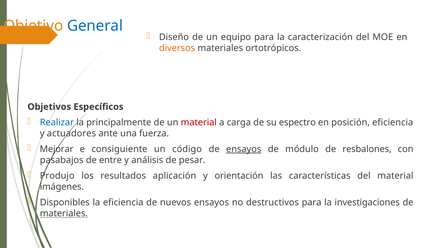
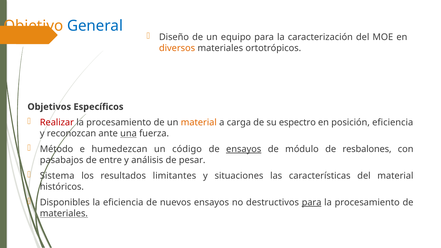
Realizar colour: blue -> red
principalmente at (119, 122): principalmente -> procesamiento
material at (199, 122) colour: red -> orange
actuadores: actuadores -> reconozcan
una underline: none -> present
Mejorar: Mejorar -> Método
consiguiente: consiguiente -> humedezcan
Produjo: Produjo -> Sistema
aplicación: aplicación -> limitantes
orientación: orientación -> situaciones
imágenes: imágenes -> históricos
para at (312, 203) underline: none -> present
investigaciones at (367, 203): investigaciones -> procesamiento
